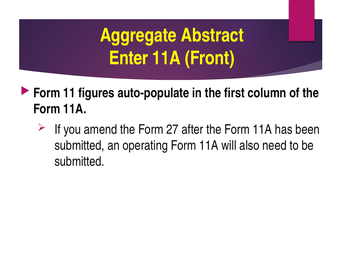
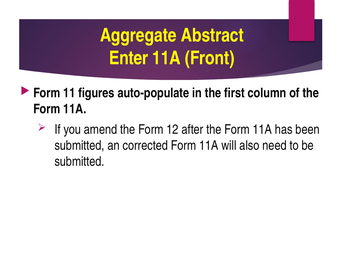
27: 27 -> 12
operating: operating -> corrected
